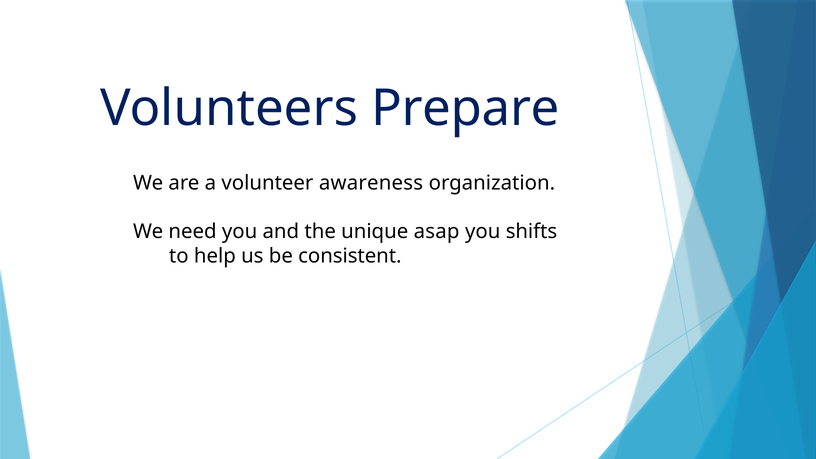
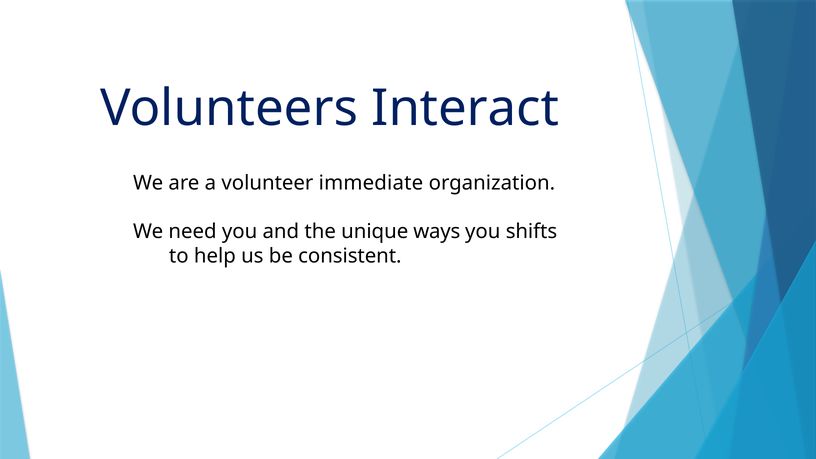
Prepare: Prepare -> Interact
awareness: awareness -> immediate
asap: asap -> ways
